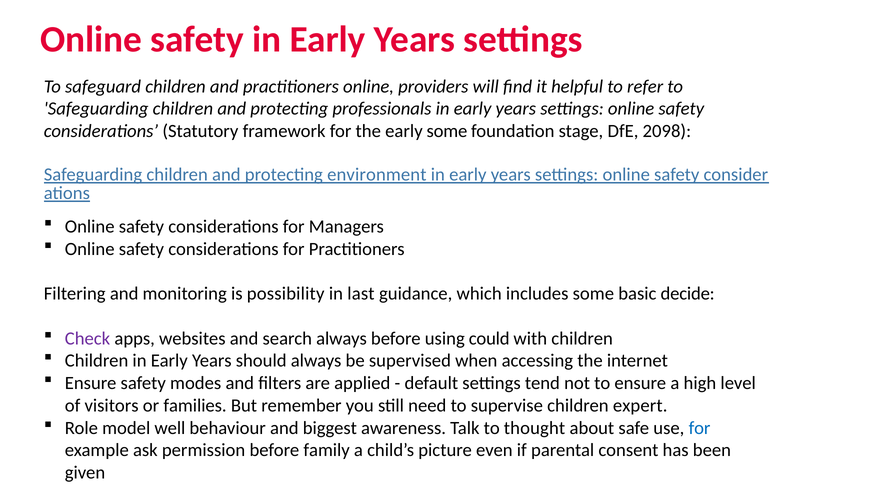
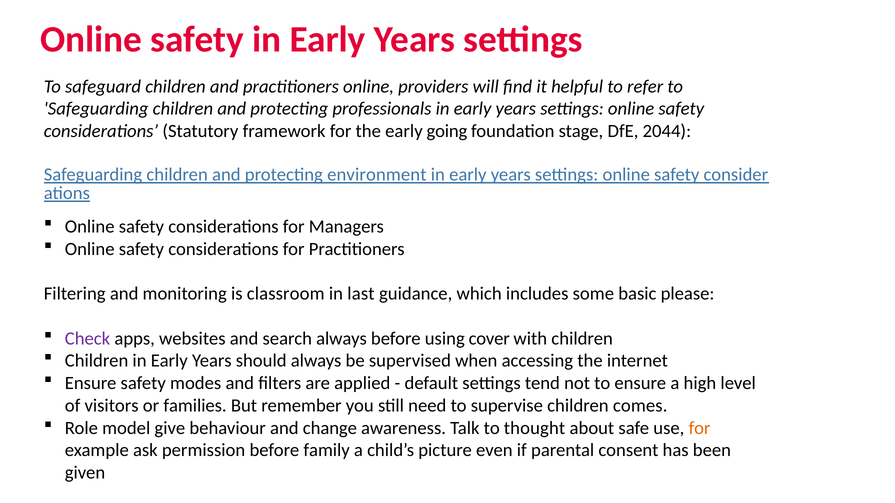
early some: some -> going
2098: 2098 -> 2044
possibility: possibility -> classroom
decide: decide -> please
could: could -> cover
expert: expert -> comes
well: well -> give
biggest: biggest -> change
for at (700, 428) colour: blue -> orange
